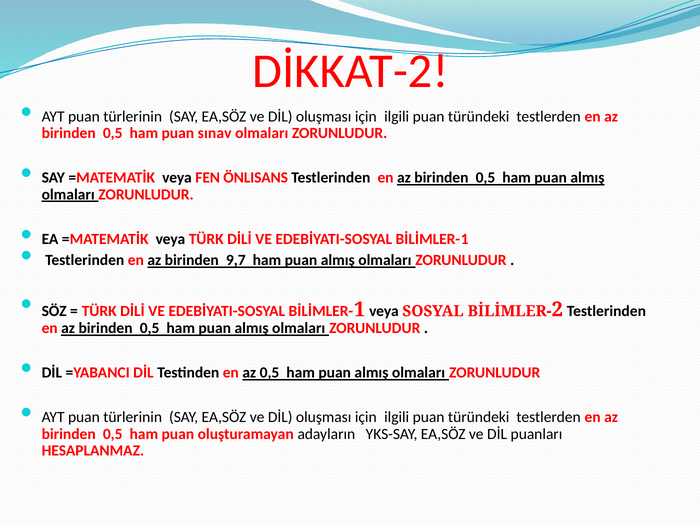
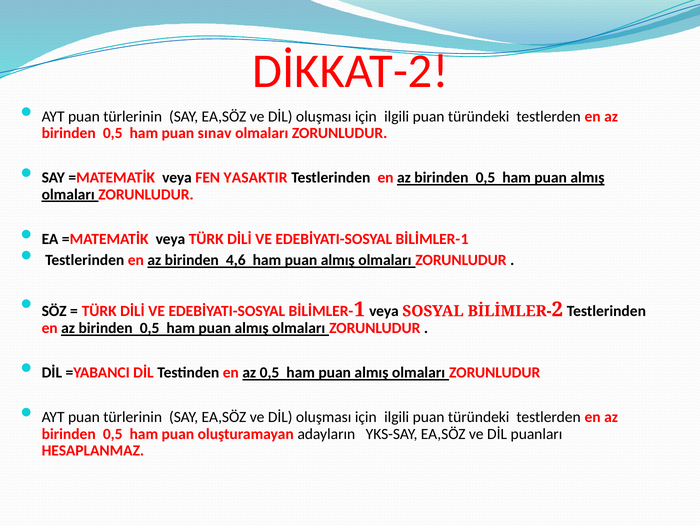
ÖNLISANS: ÖNLISANS -> YASAKTIR
9,7: 9,7 -> 4,6
